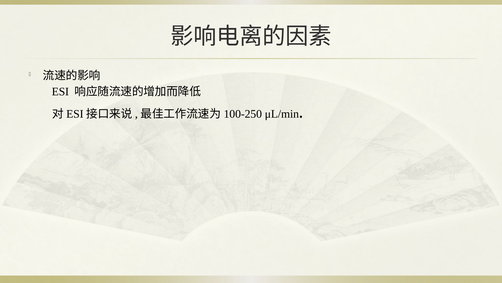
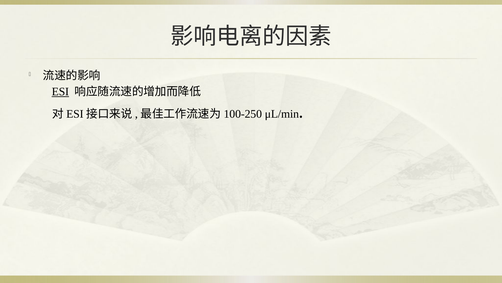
ESI underline: none -> present
